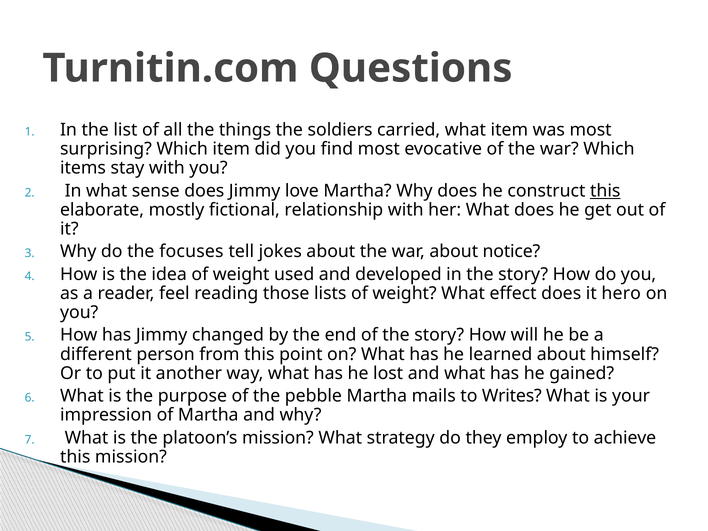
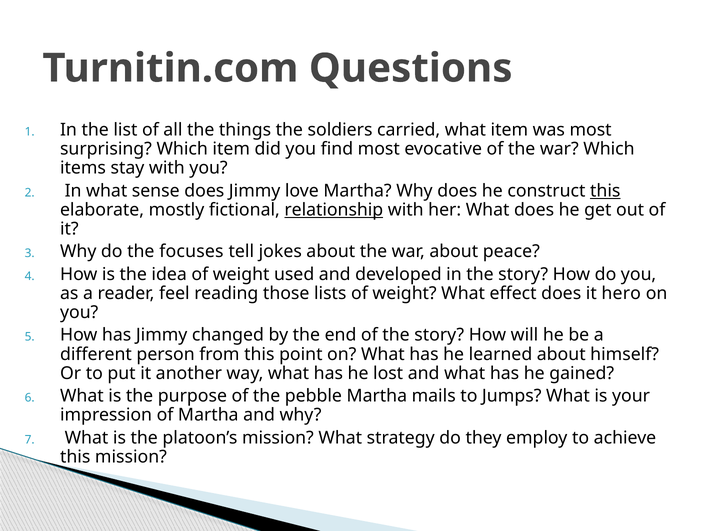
relationship underline: none -> present
notice: notice -> peace
Writes: Writes -> Jumps
